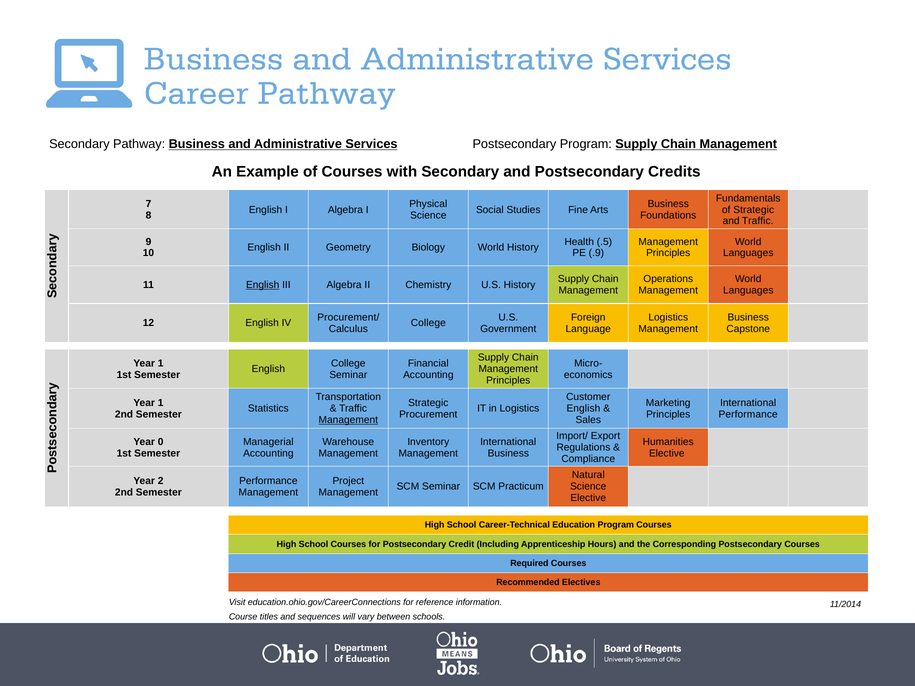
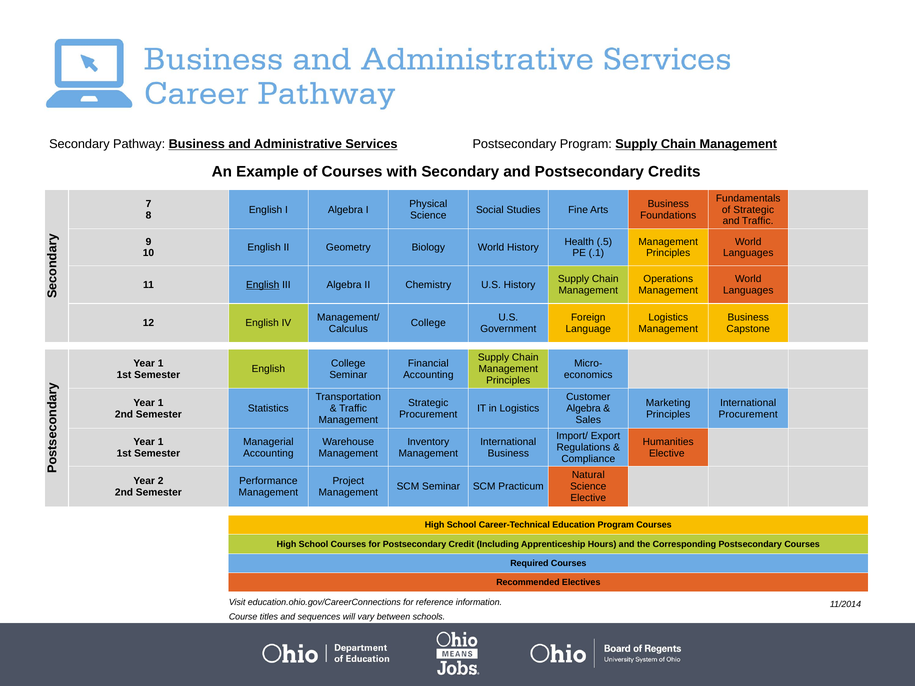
.9: .9 -> .1
Procurement/: Procurement/ -> Management/
English at (583, 409): English -> Algebra
Performance at (748, 414): Performance -> Procurement
Management at (348, 420) underline: present -> none
0 at (161, 442): 0 -> 1
